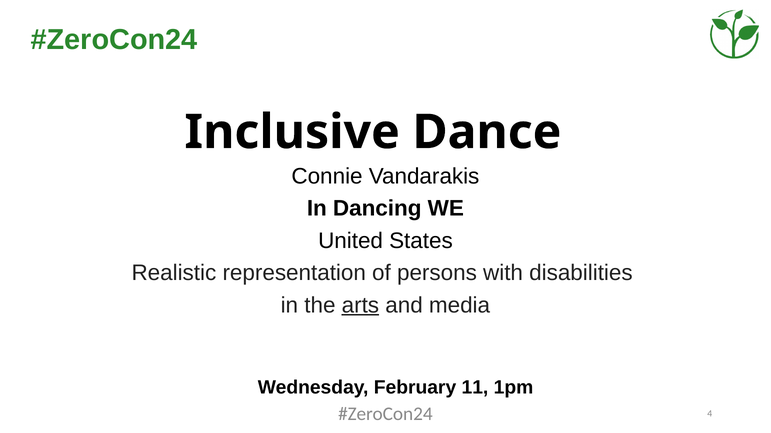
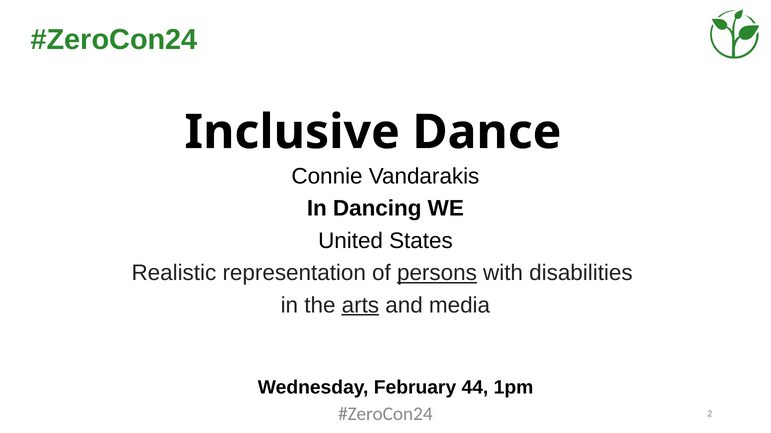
persons underline: none -> present
11: 11 -> 44
4: 4 -> 2
